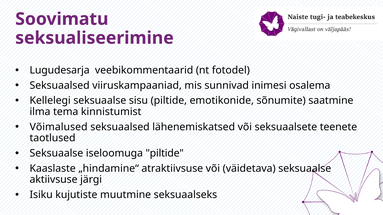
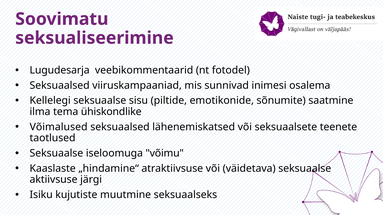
kinnistumist: kinnistumist -> ühiskondlike
iseloomuga piltide: piltide -> võimu
